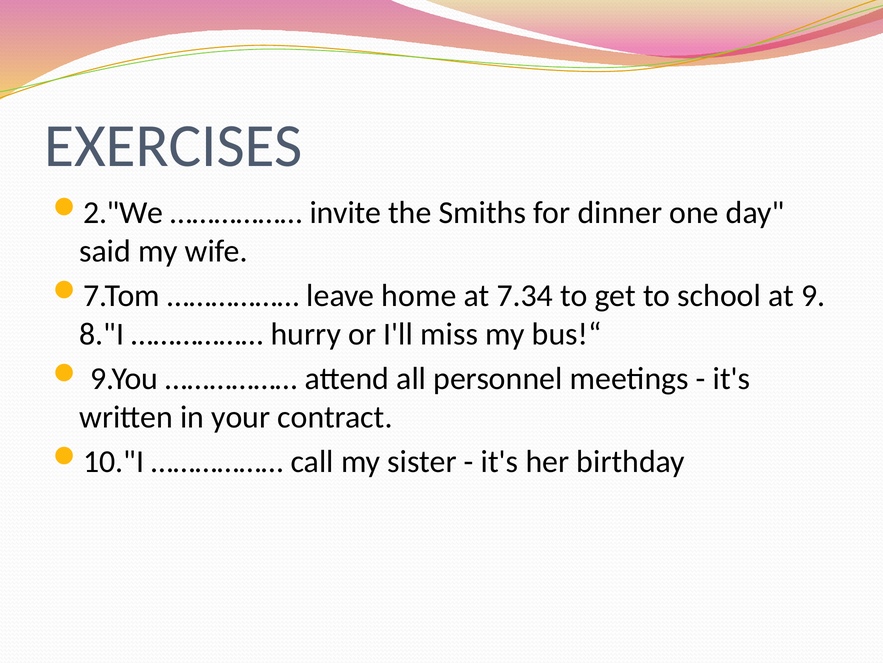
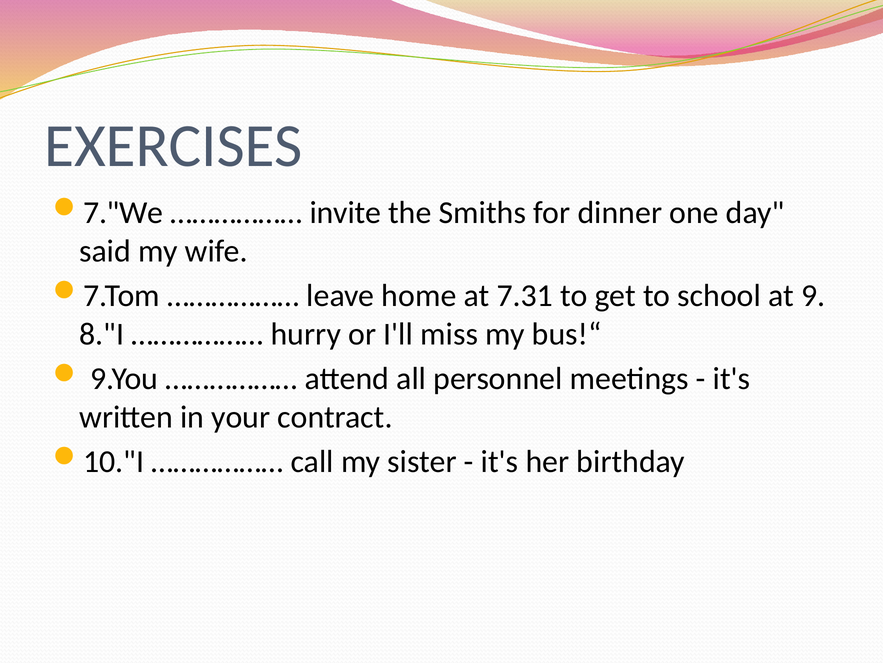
2."We: 2."We -> 7."We
7.34: 7.34 -> 7.31
